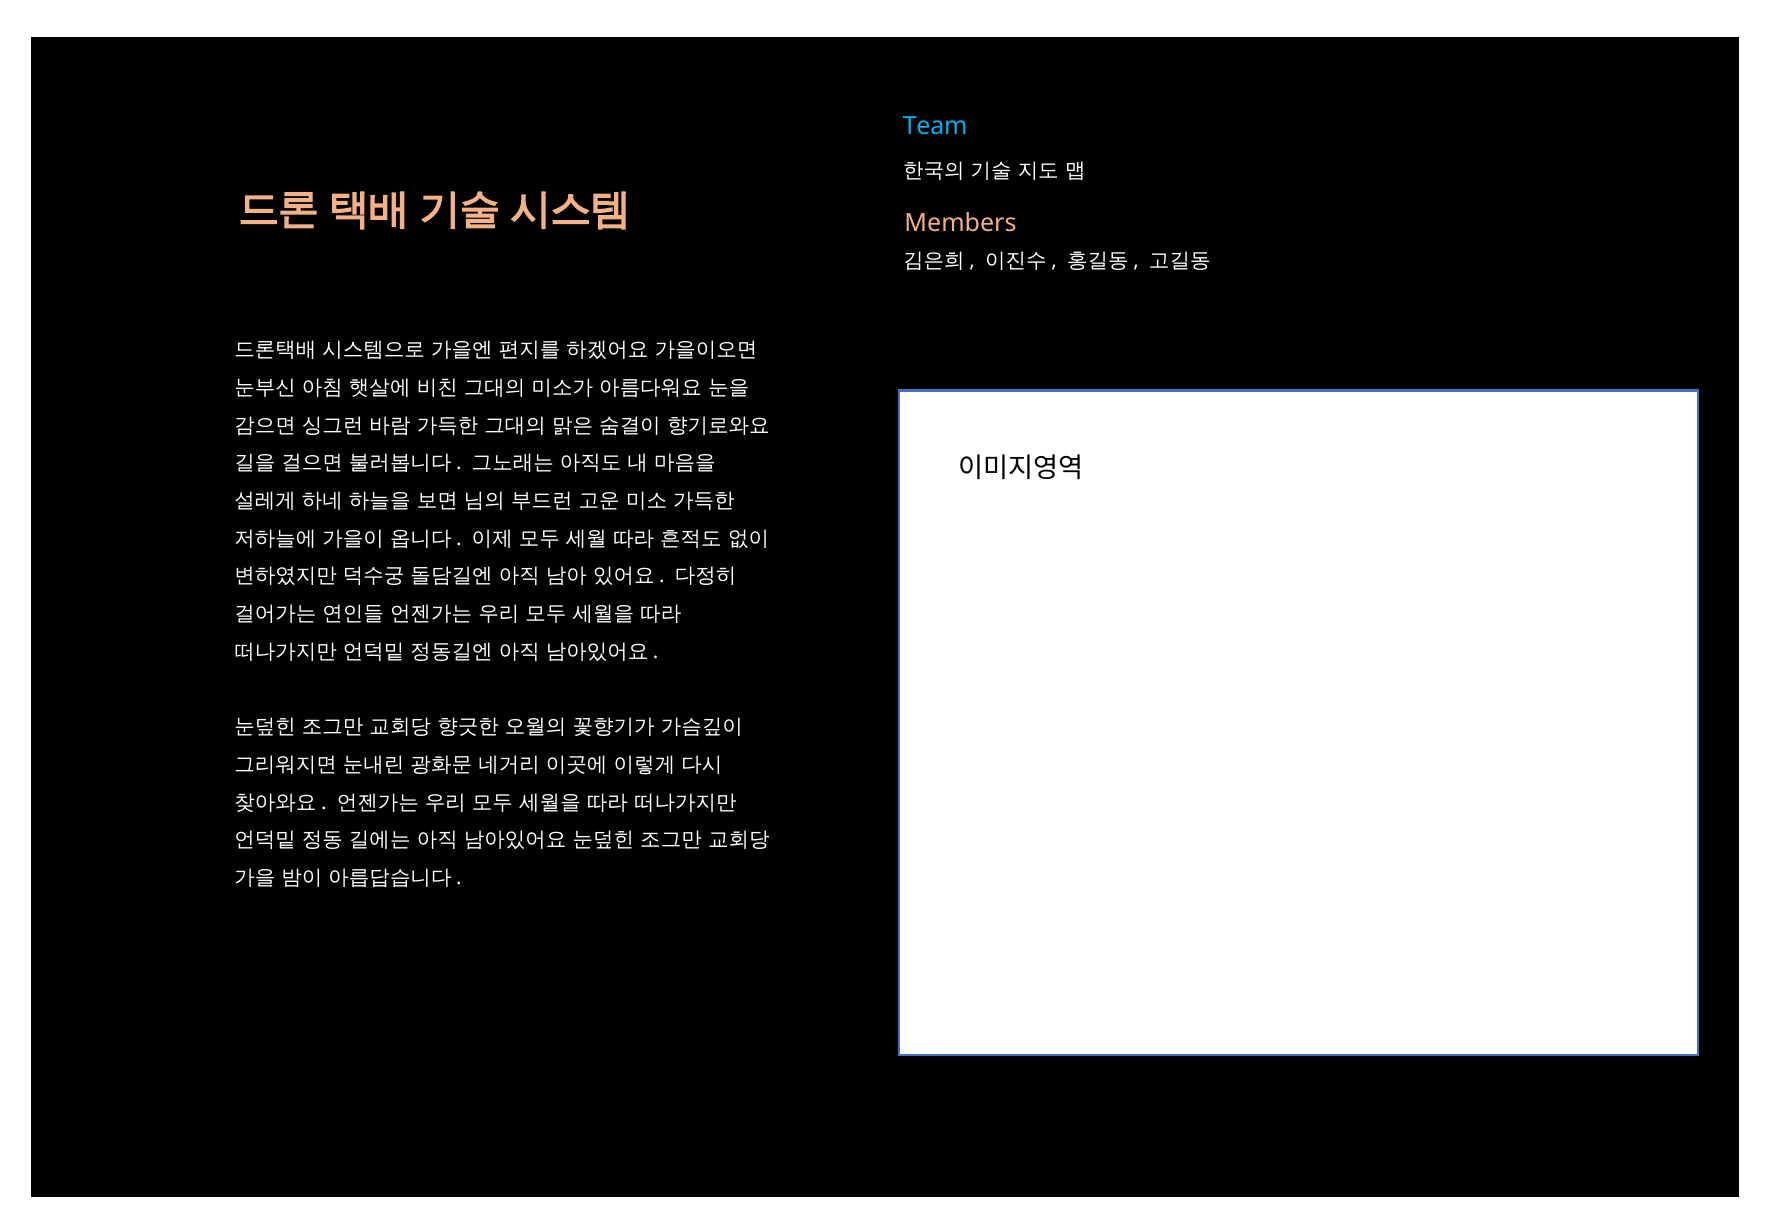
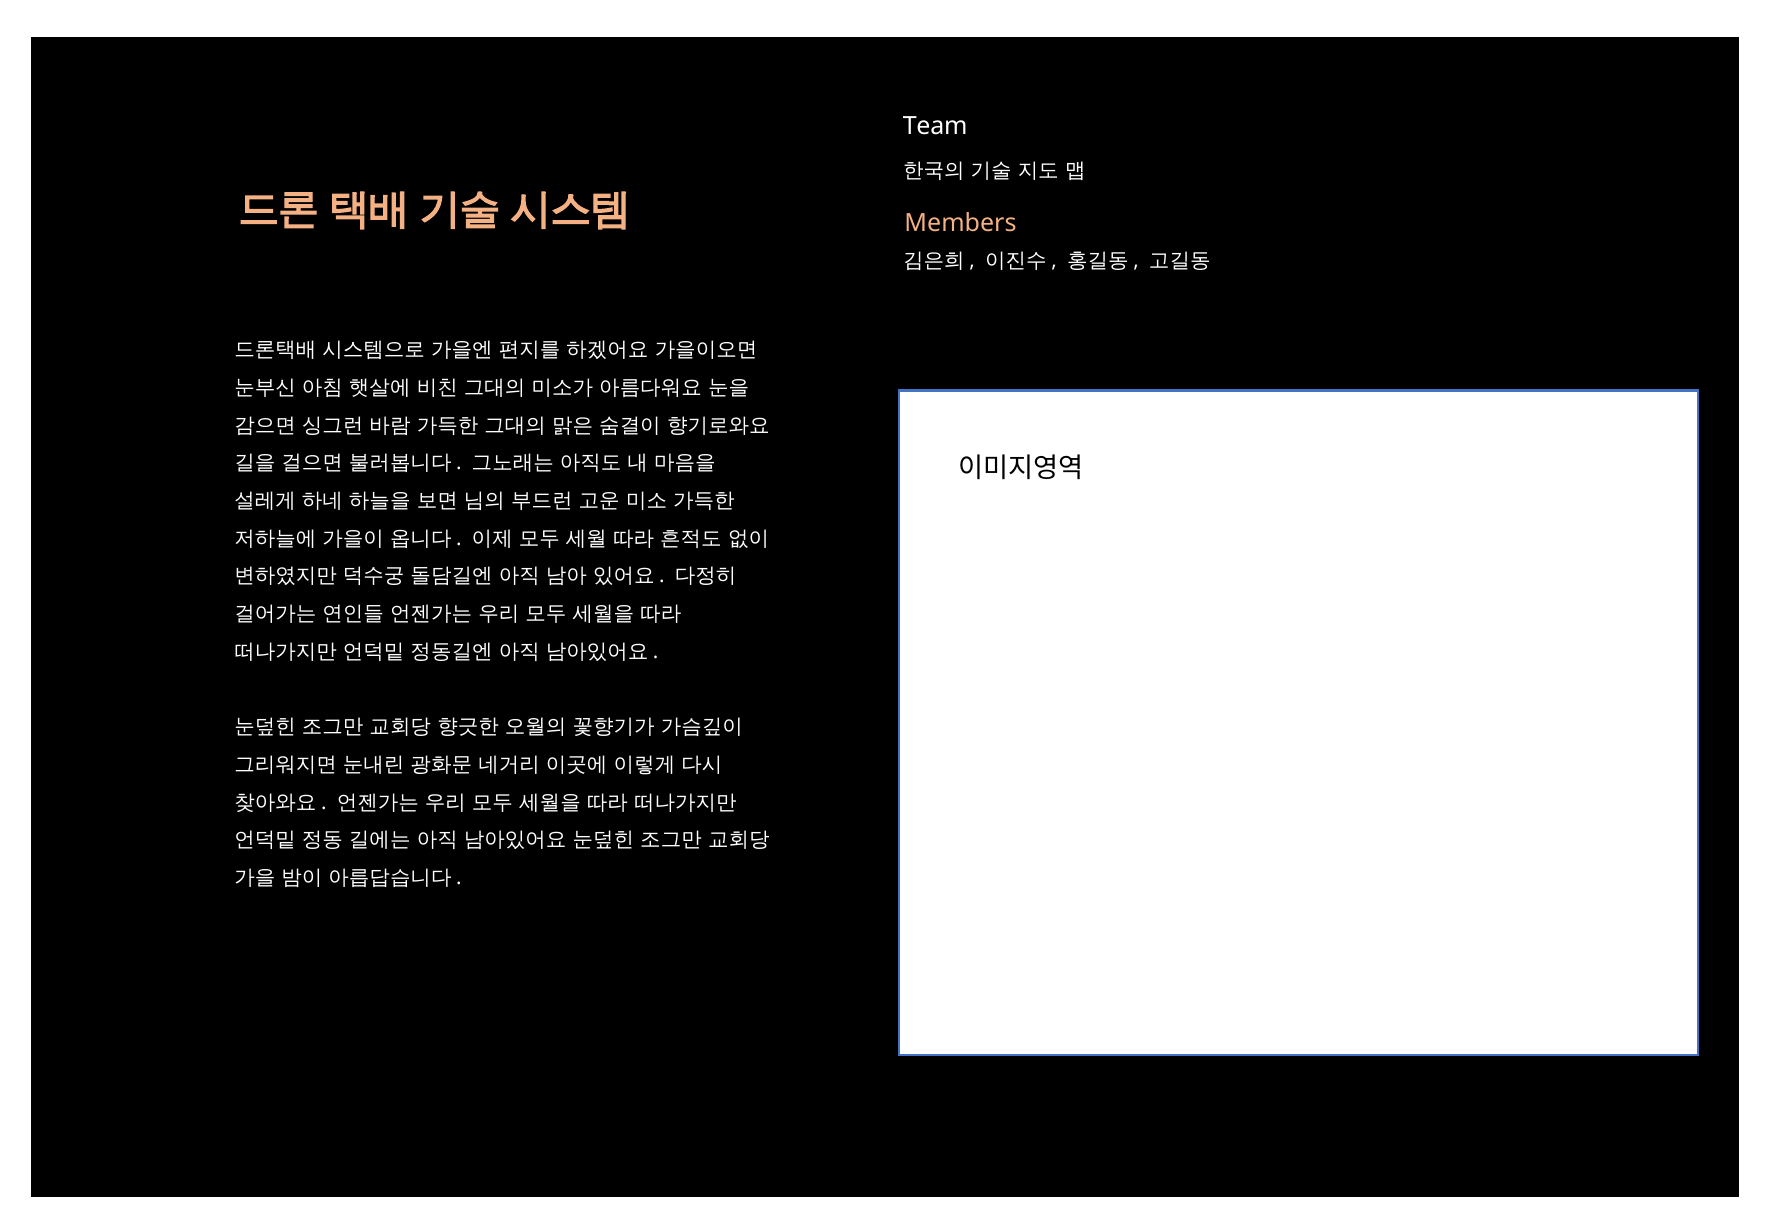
Team colour: light blue -> white
